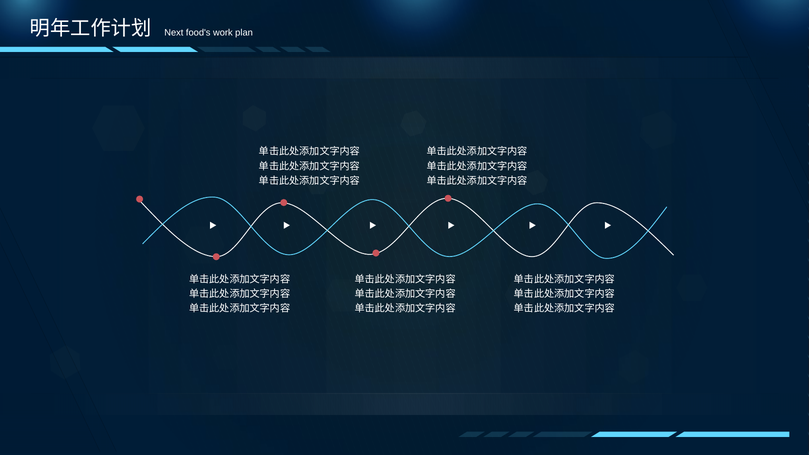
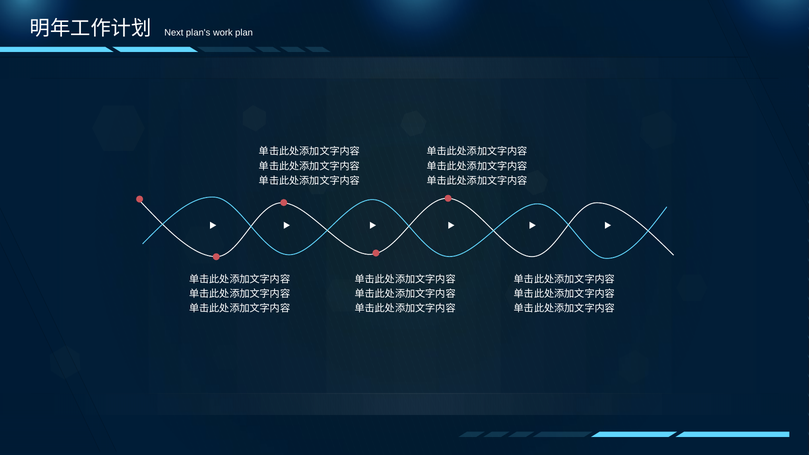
food's: food's -> plan's
